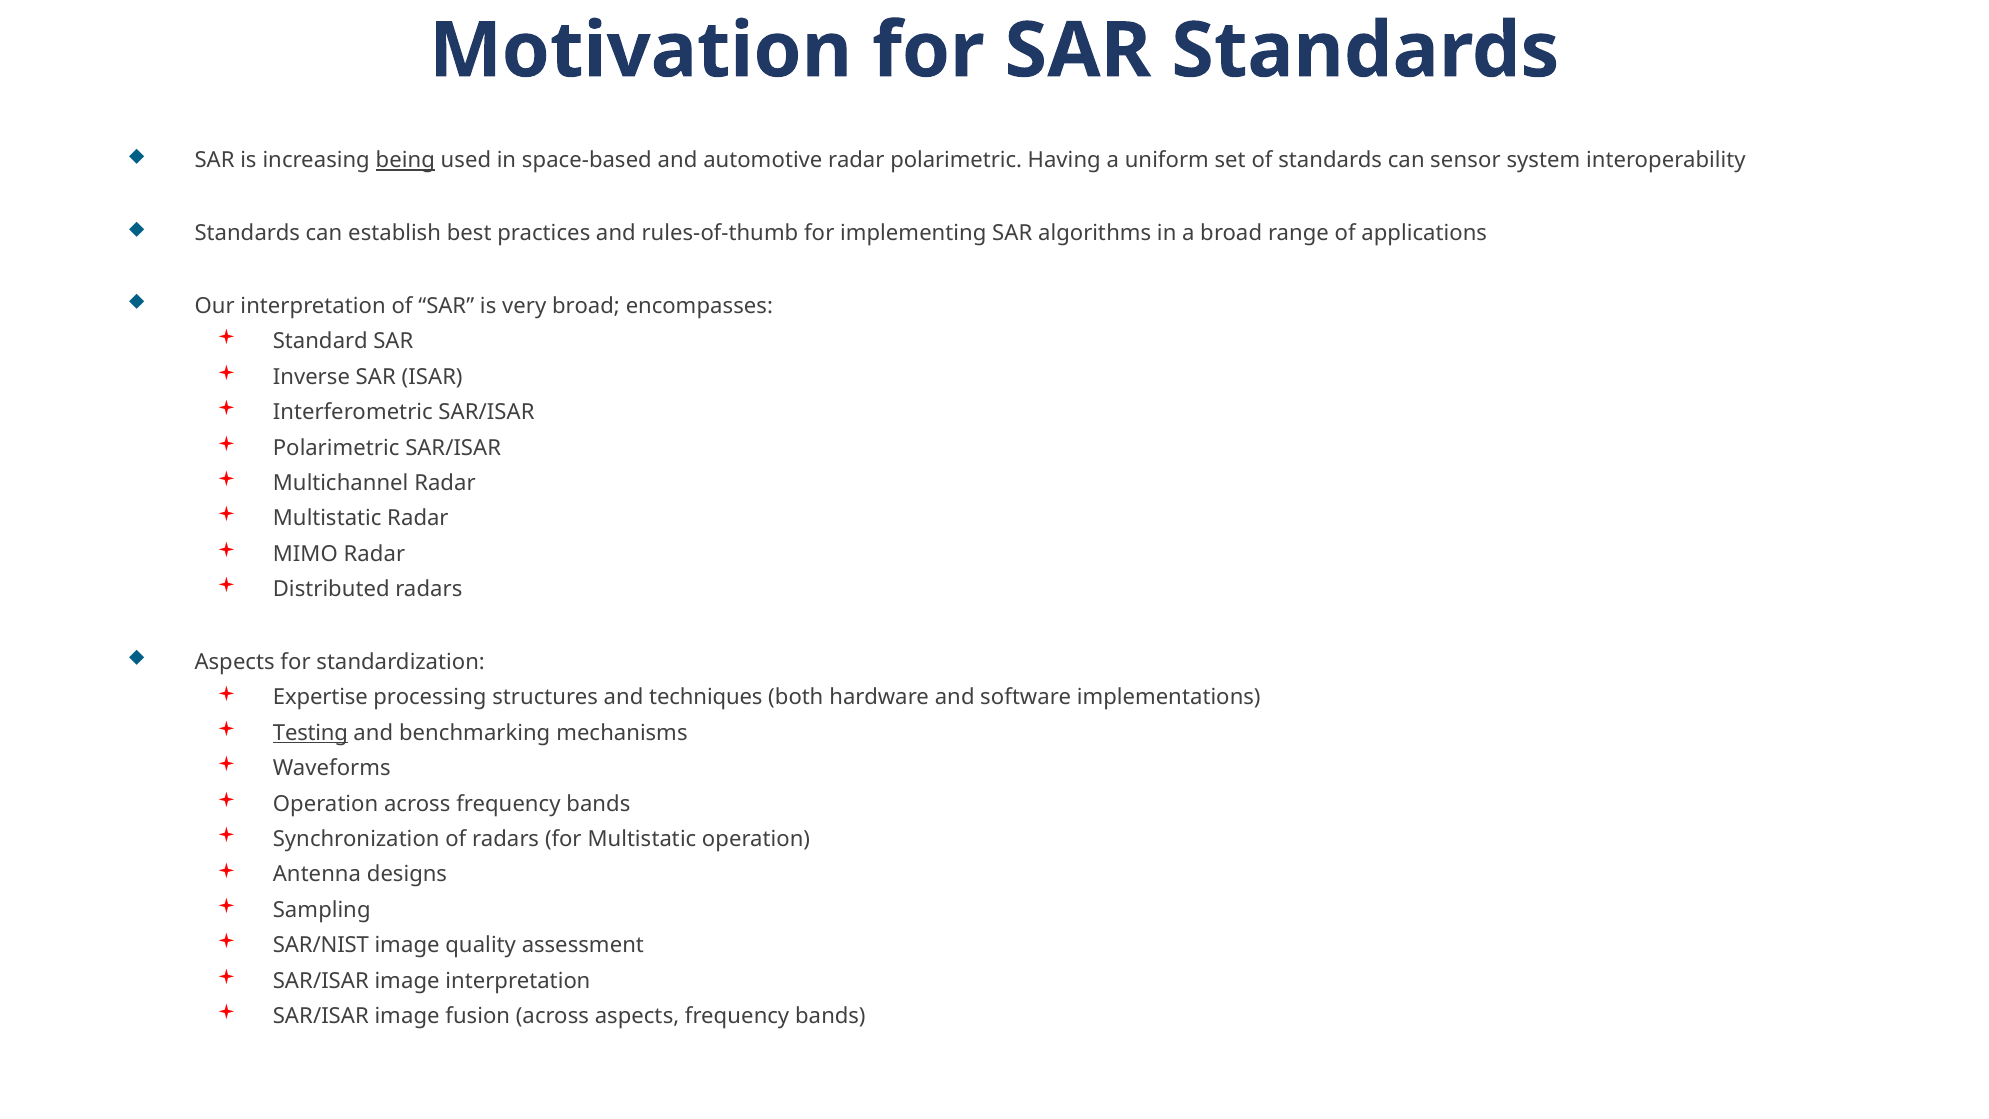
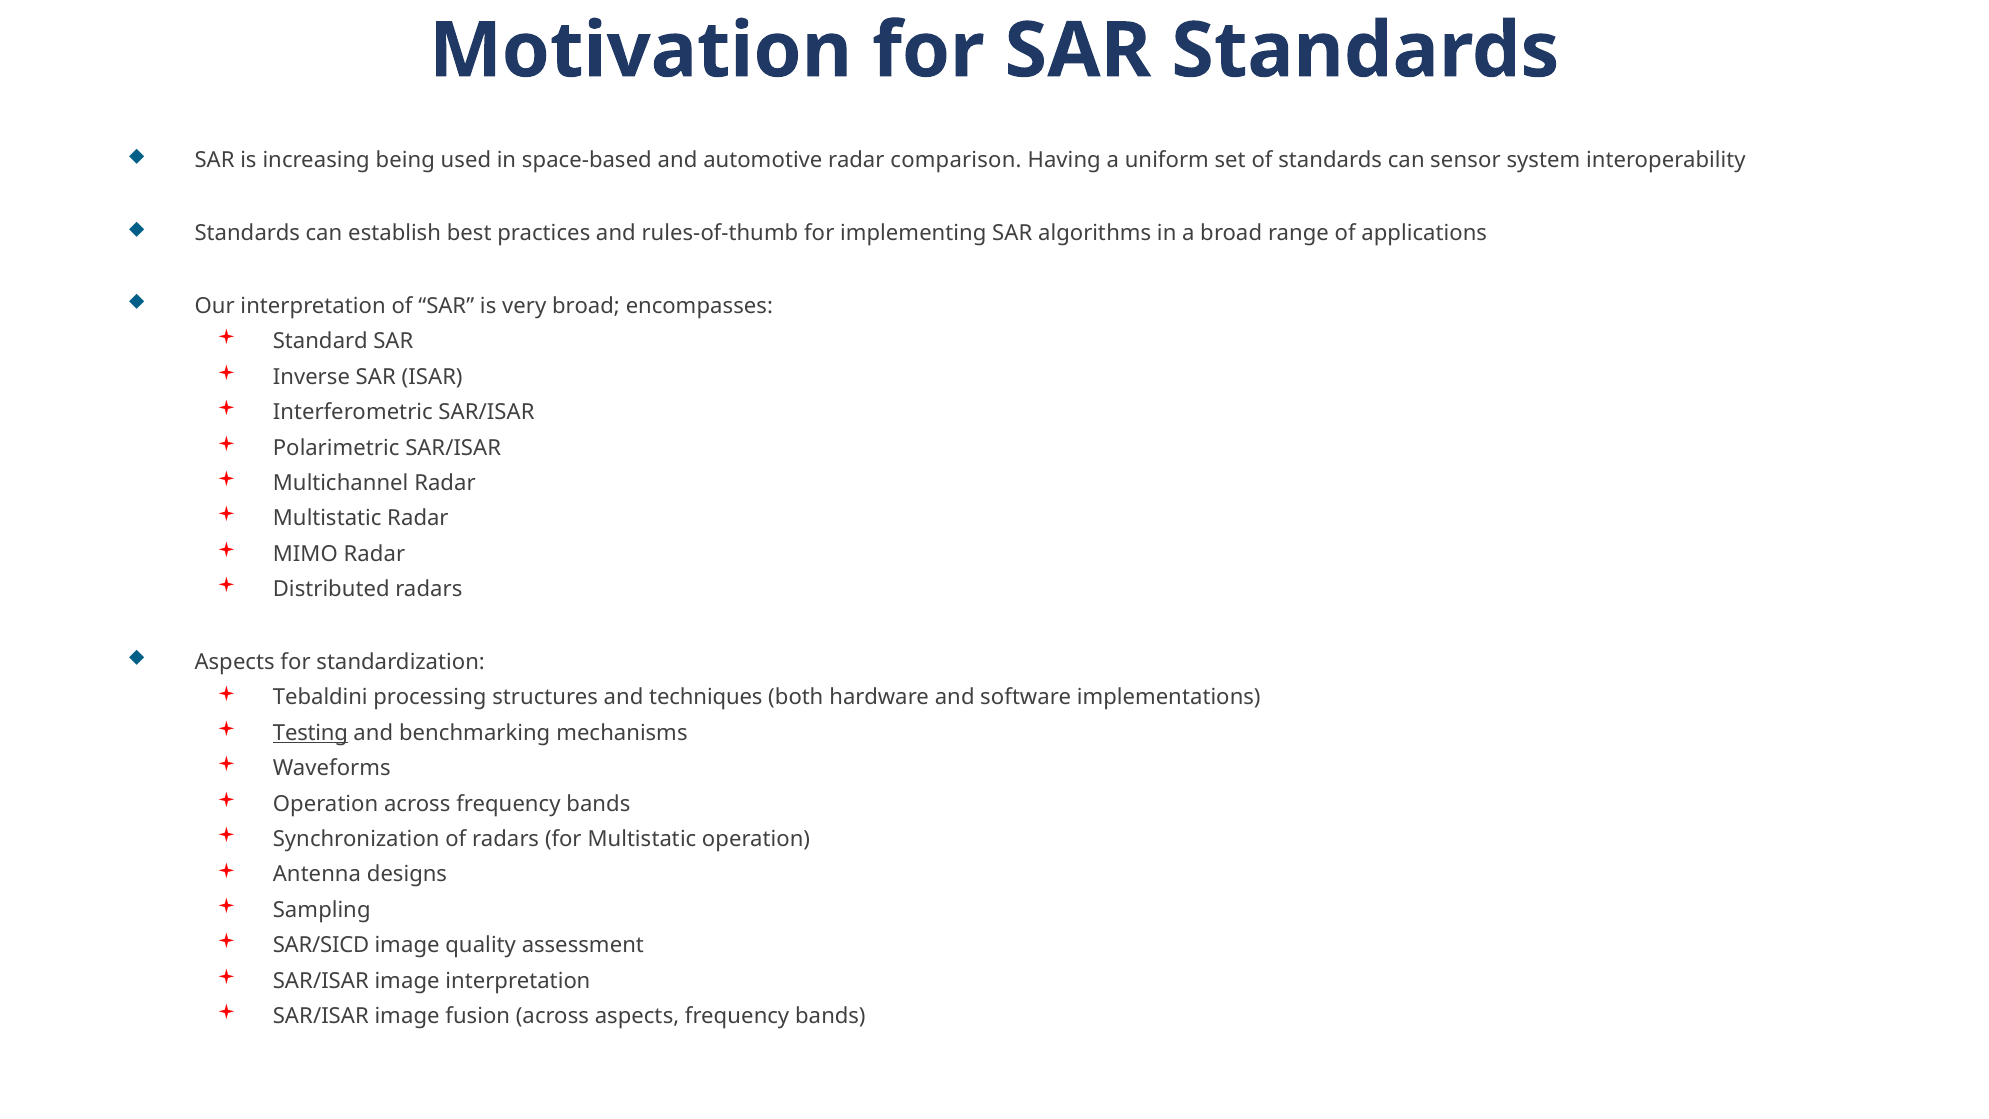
being underline: present -> none
radar polarimetric: polarimetric -> comparison
Expertise: Expertise -> Tebaldini
SAR/NIST: SAR/NIST -> SAR/SICD
